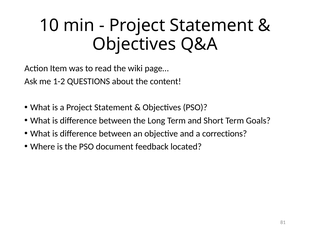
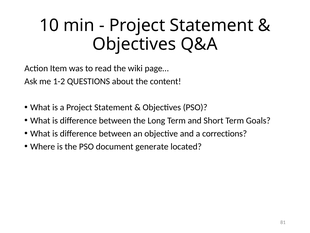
feedback: feedback -> generate
